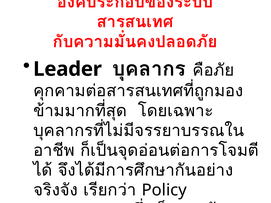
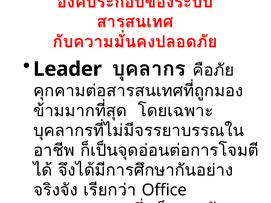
Policy: Policy -> Office
